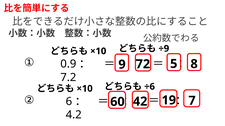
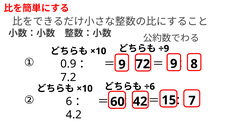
72 5: 5 -> 9
19: 19 -> 15
